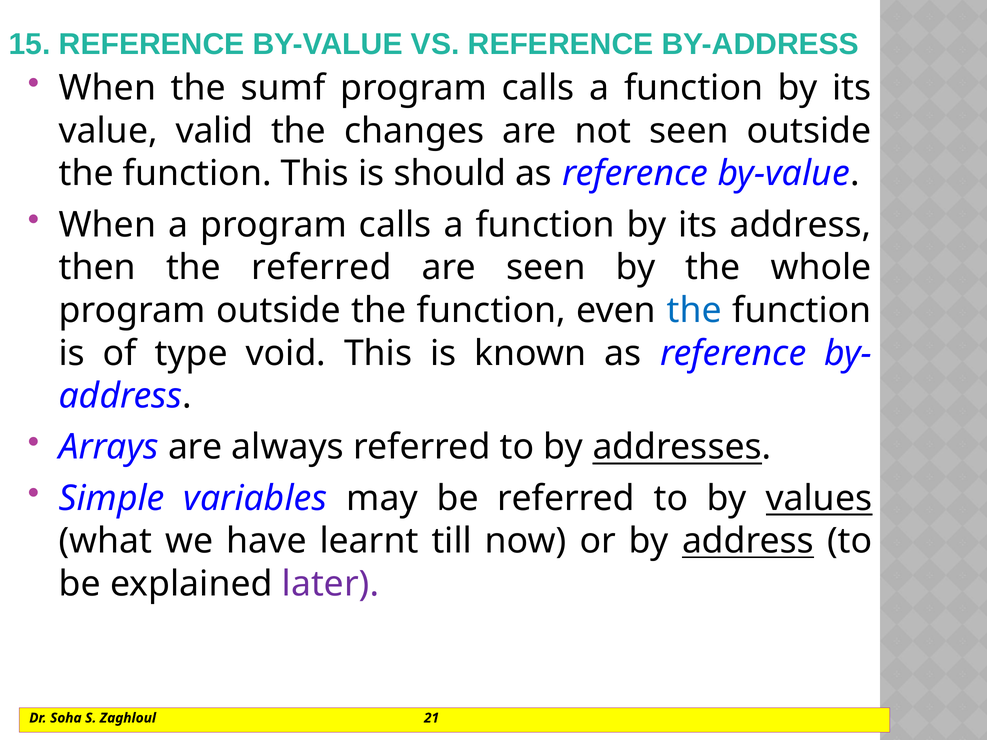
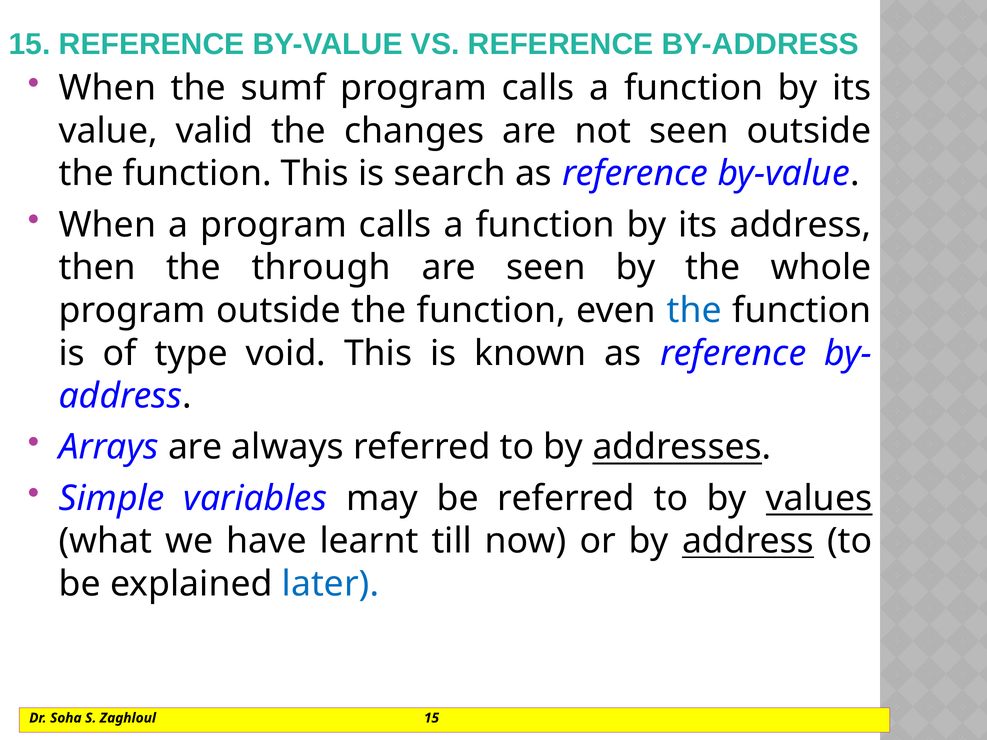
should: should -> search
the referred: referred -> through
later colour: purple -> blue
Zaghloul 21: 21 -> 15
